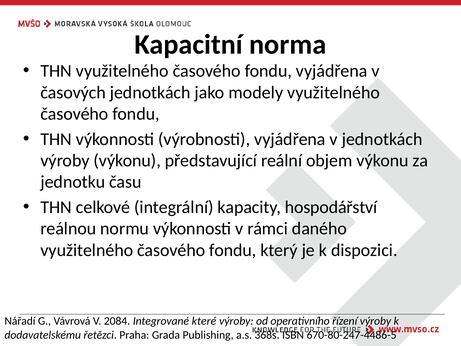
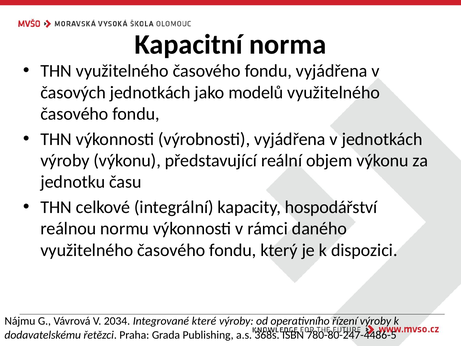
modely: modely -> modelů
Nářadí: Nářadí -> Nájmu
2084: 2084 -> 2034
670-80-247-4486-5: 670-80-247-4486-5 -> 780-80-247-4486-5
